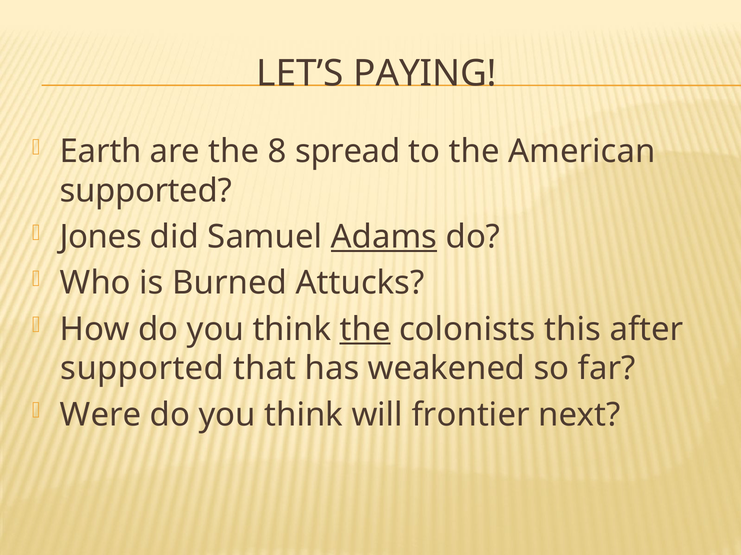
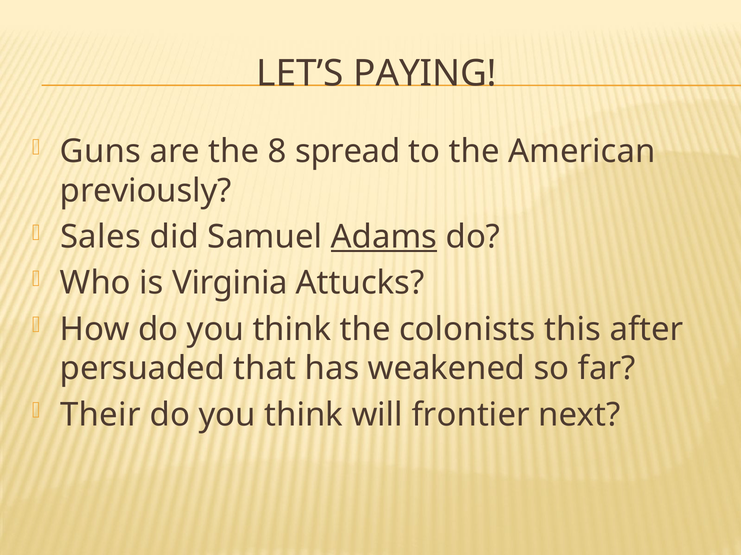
Earth: Earth -> Guns
supported at (146, 191): supported -> previously
Jones: Jones -> Sales
Burned: Burned -> Virginia
the at (365, 330) underline: present -> none
supported at (142, 369): supported -> persuaded
Were: Were -> Their
